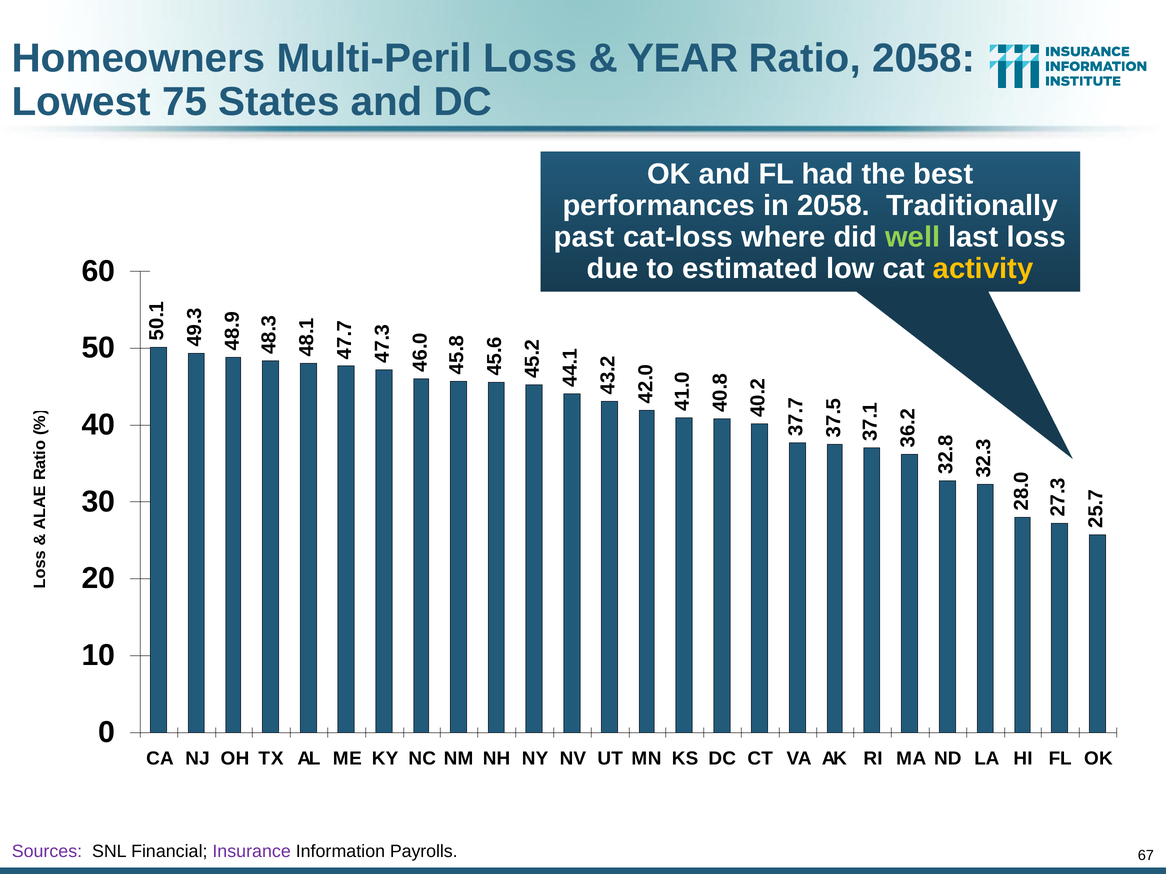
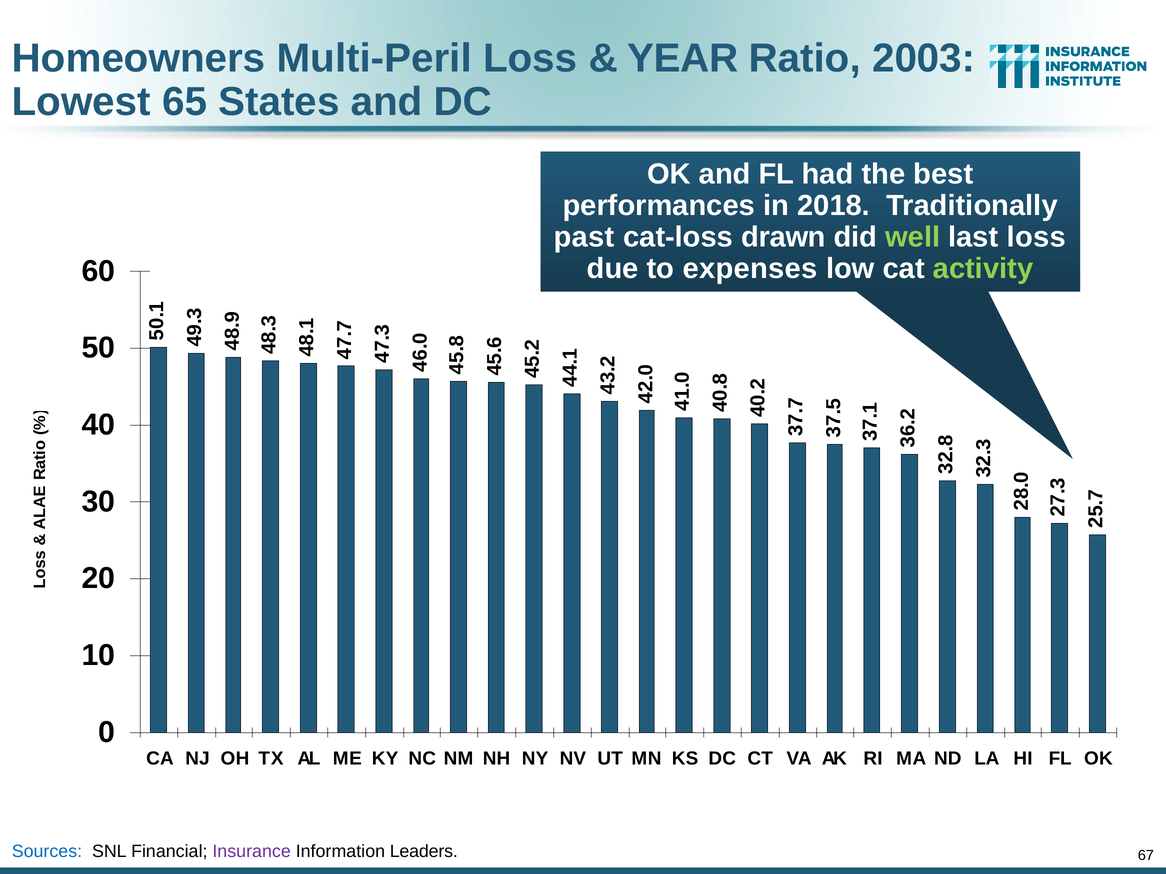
Ratio 2058: 2058 -> 2003
75: 75 -> 65
in 2058: 2058 -> 2018
where: where -> drawn
estimated: estimated -> expenses
activity colour: yellow -> light green
Sources colour: purple -> blue
Payrolls: Payrolls -> Leaders
